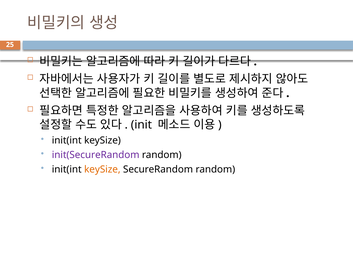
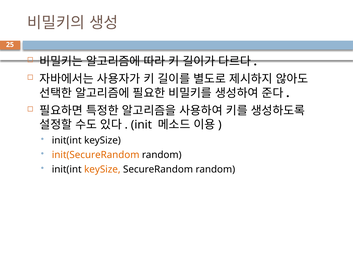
init(SecureRandom colour: purple -> orange
